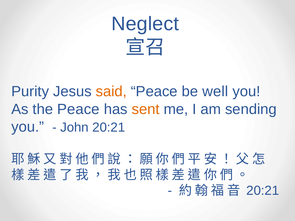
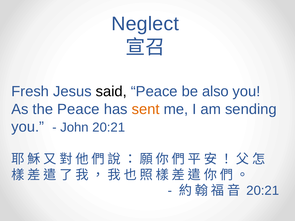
Purity: Purity -> Fresh
said colour: orange -> black
well: well -> also
